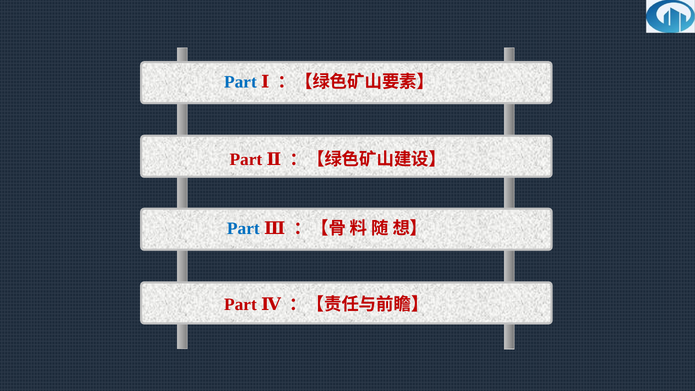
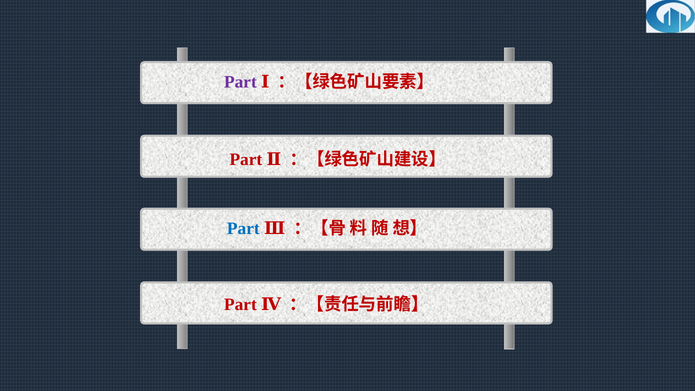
Part at (240, 82) colour: blue -> purple
